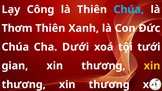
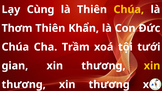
Công: Công -> Cùng
Chúa at (129, 9) colour: light blue -> yellow
Xanh: Xanh -> Khẩn
Dưới: Dưới -> Trầm
